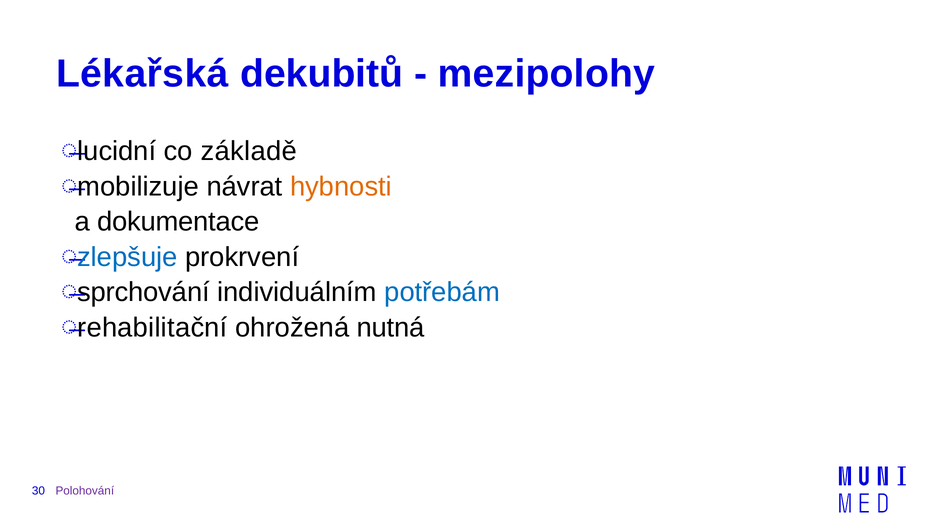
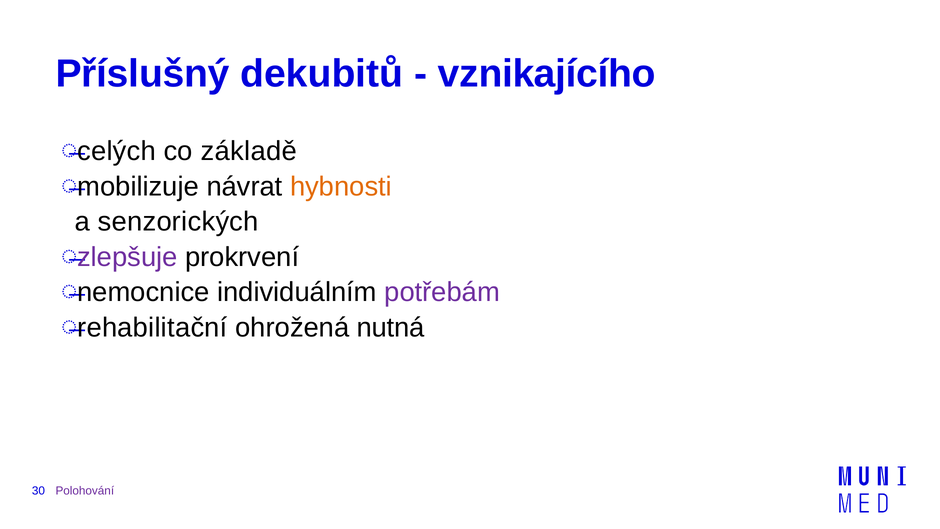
Lékařská: Lékařská -> Příslušný
mezipolohy: mezipolohy -> vznikajícího
lucidní: lucidní -> celých
dokumentace: dokumentace -> senzorických
zlepšuje colour: blue -> purple
sprchování: sprchování -> nemocnice
potřebám colour: blue -> purple
